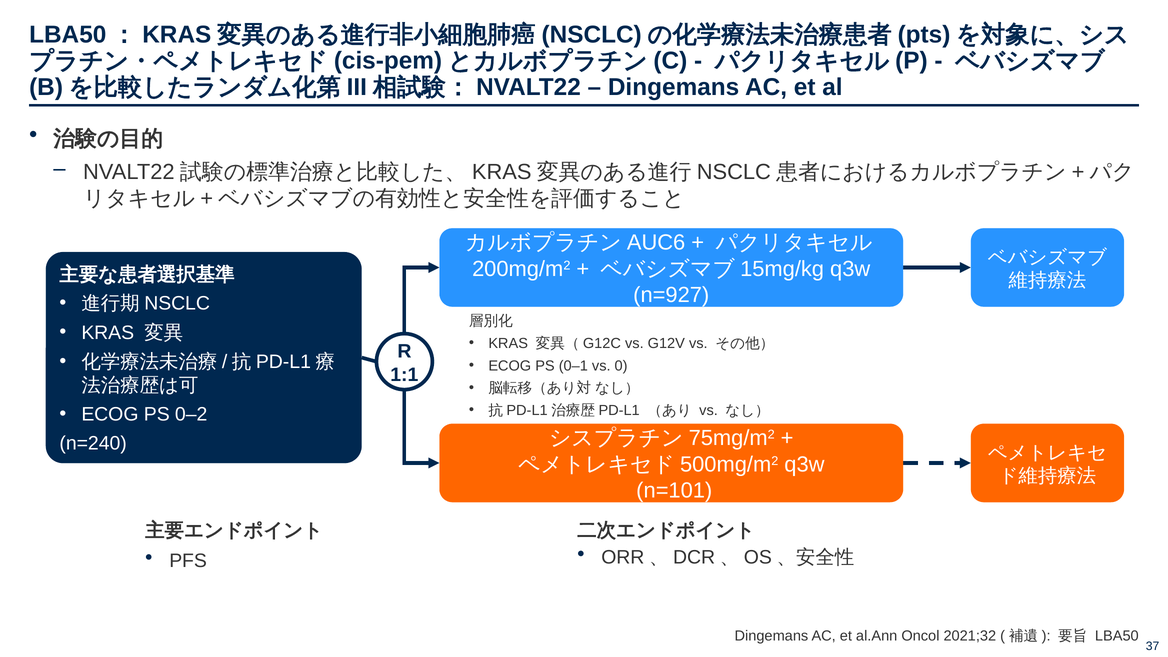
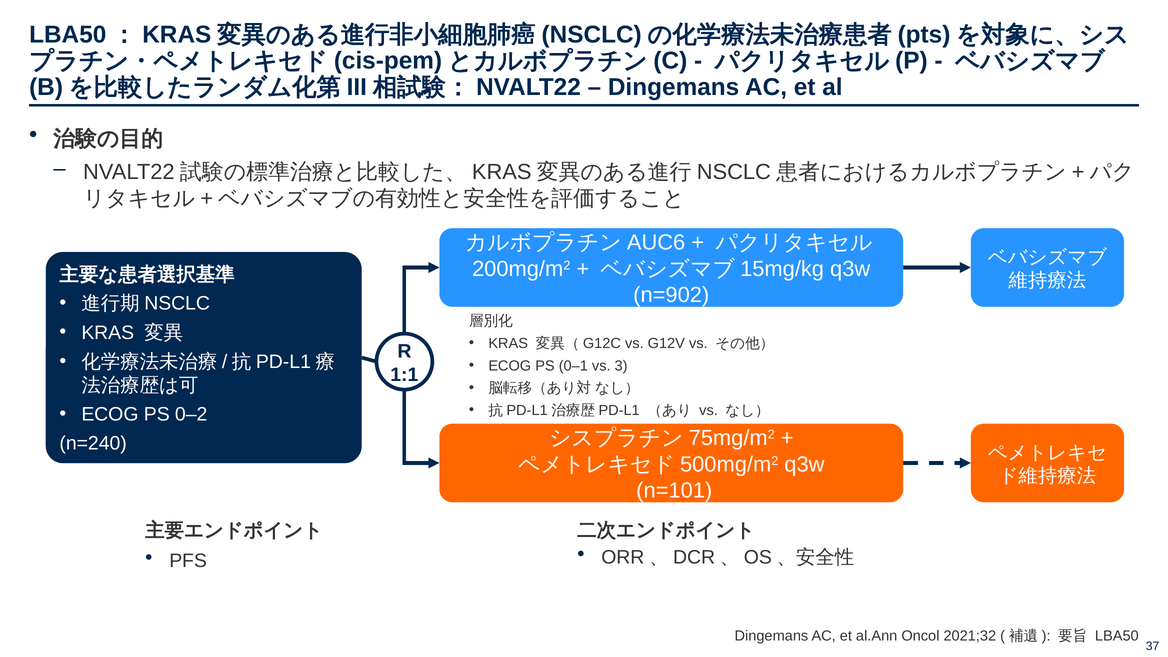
n=927: n=927 -> n=902
0: 0 -> 3
